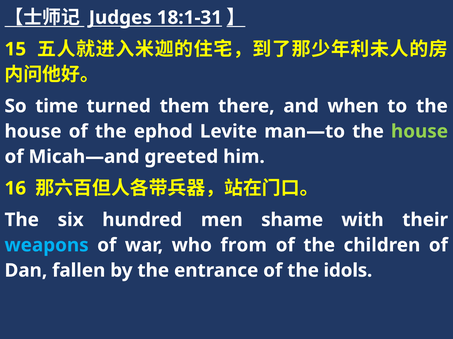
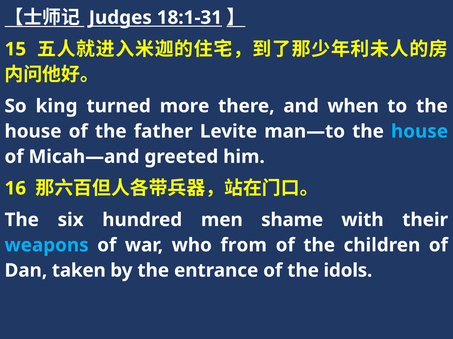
time: time -> king
them: them -> more
ephod: ephod -> father
house at (420, 132) colour: light green -> light blue
fallen: fallen -> taken
